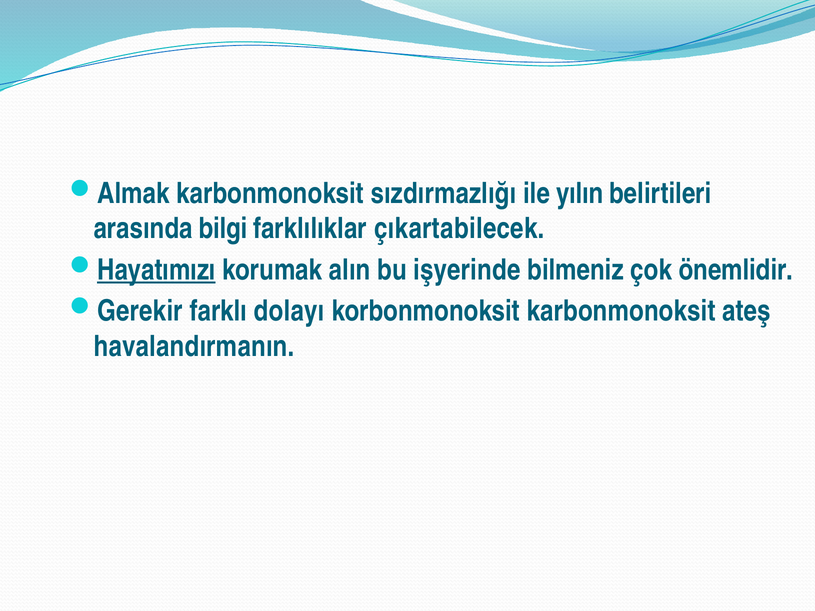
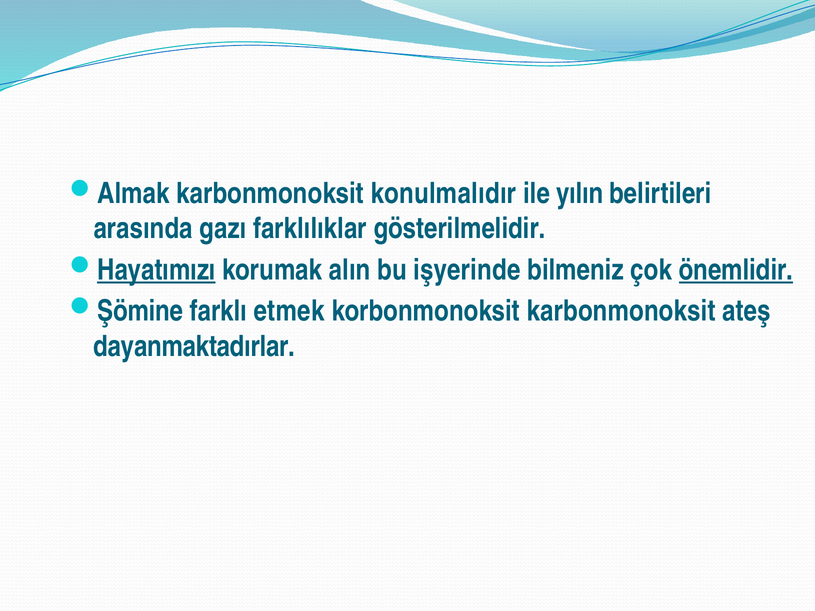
sızdırmazlığı: sızdırmazlığı -> konulmalıdır
bilgi: bilgi -> gazı
çıkartabilecek: çıkartabilecek -> gösterilmelidir
önemlidir underline: none -> present
Gerekir: Gerekir -> Şömine
dolayı: dolayı -> etmek
havalandırmanın: havalandırmanın -> dayanmaktadırlar
